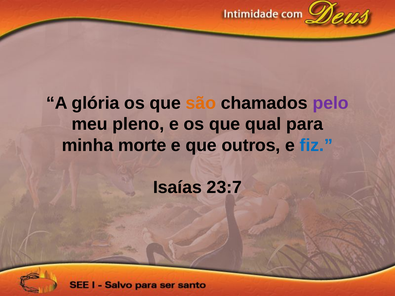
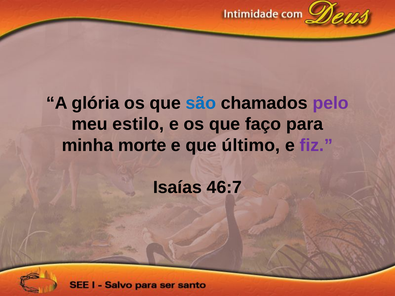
são colour: orange -> blue
pleno: pleno -> estilo
qual: qual -> faço
outros: outros -> último
fiz colour: blue -> purple
23:7: 23:7 -> 46:7
